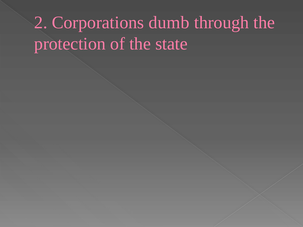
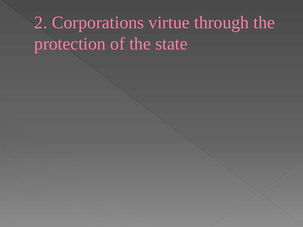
dumb: dumb -> virtue
